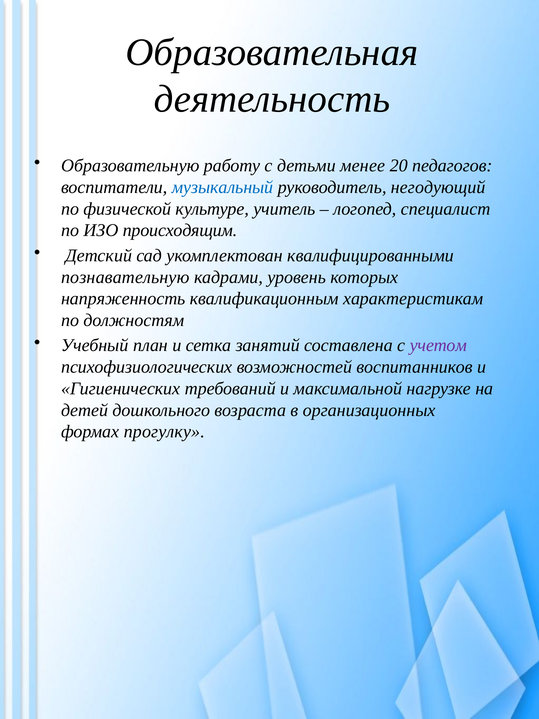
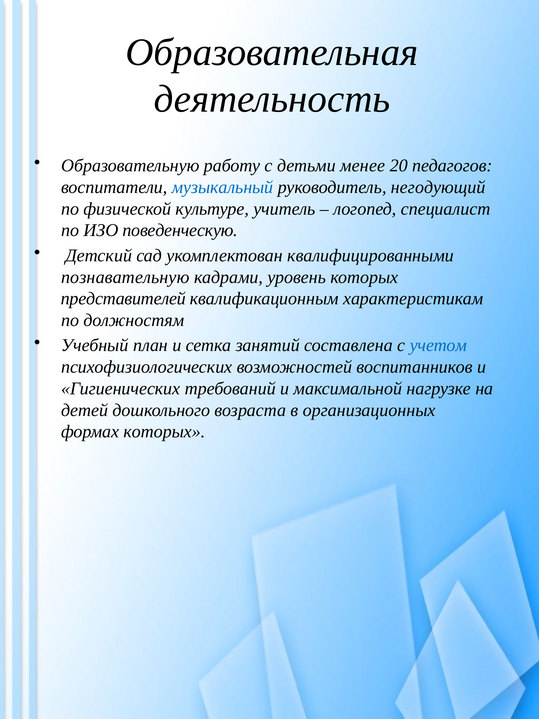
происходящим: происходящим -> поведенческую
напряженность: напряженность -> представителей
учетом colour: purple -> blue
формах прогулку: прогулку -> которых
